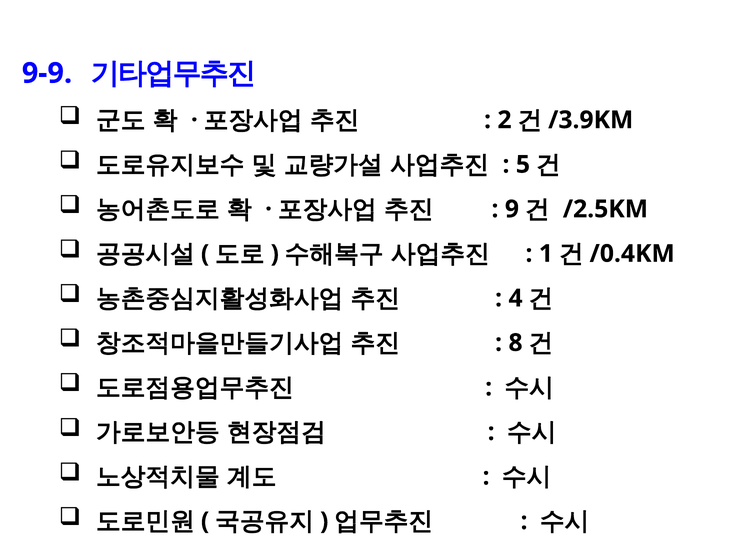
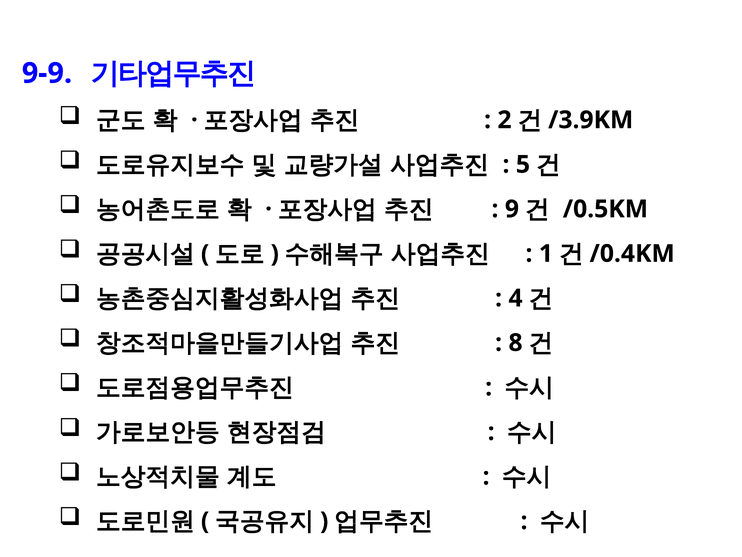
/2.5KM: /2.5KM -> /0.5KM
